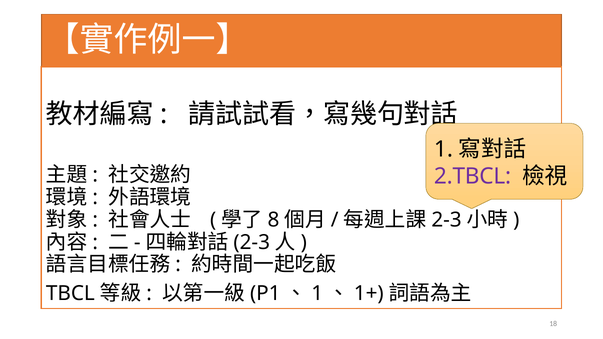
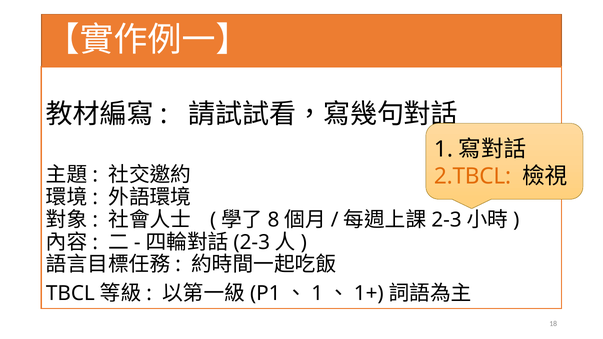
2.TBCL colour: purple -> orange
